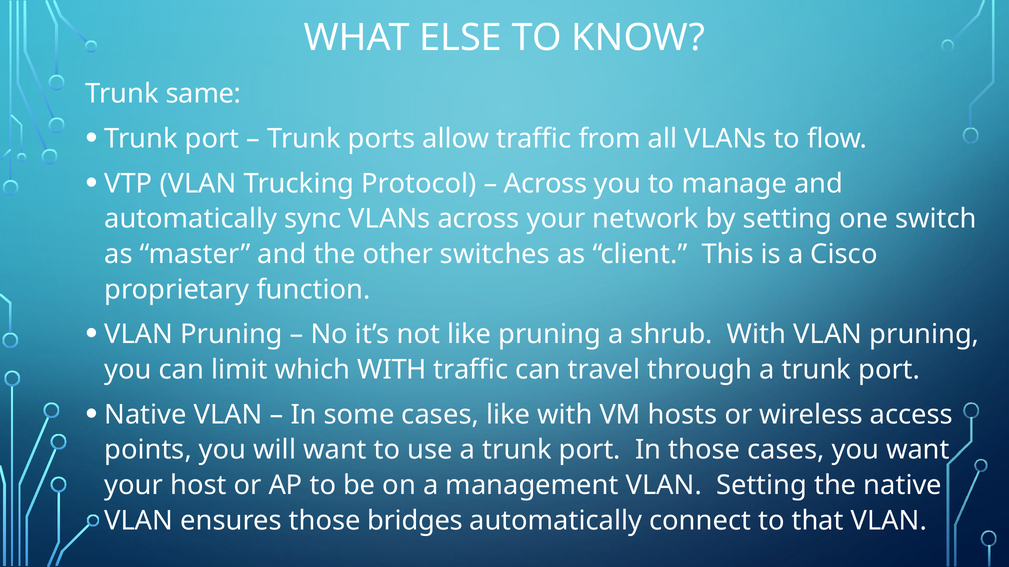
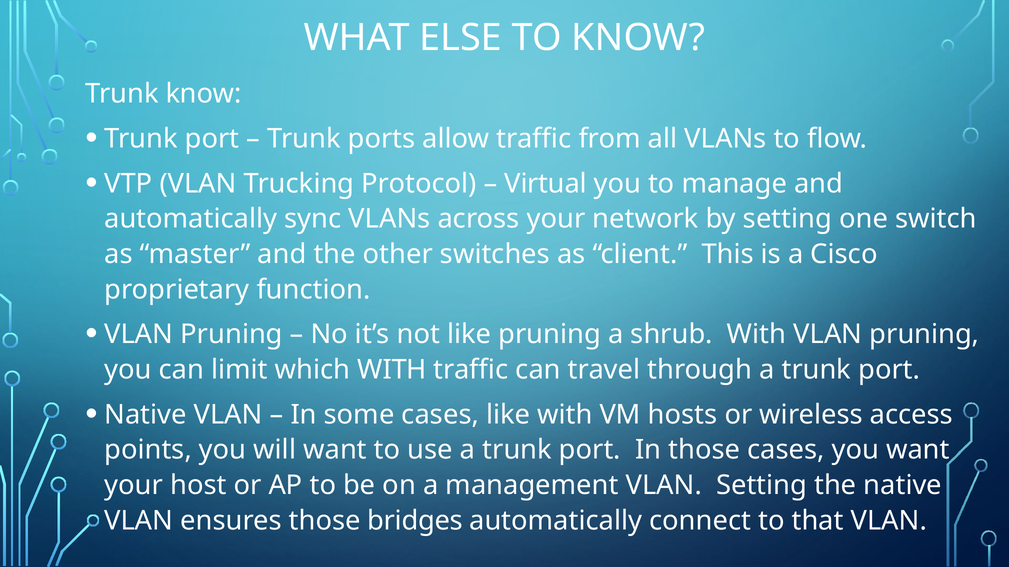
Trunk same: same -> know
Across at (546, 184): Across -> Virtual
